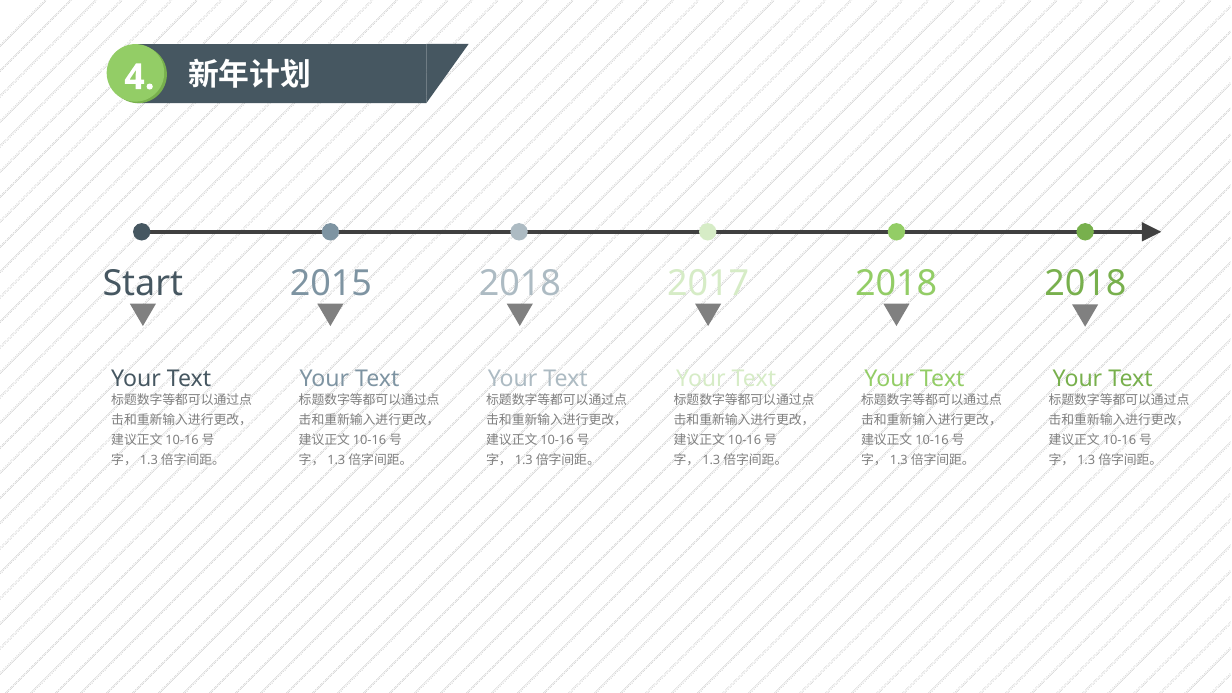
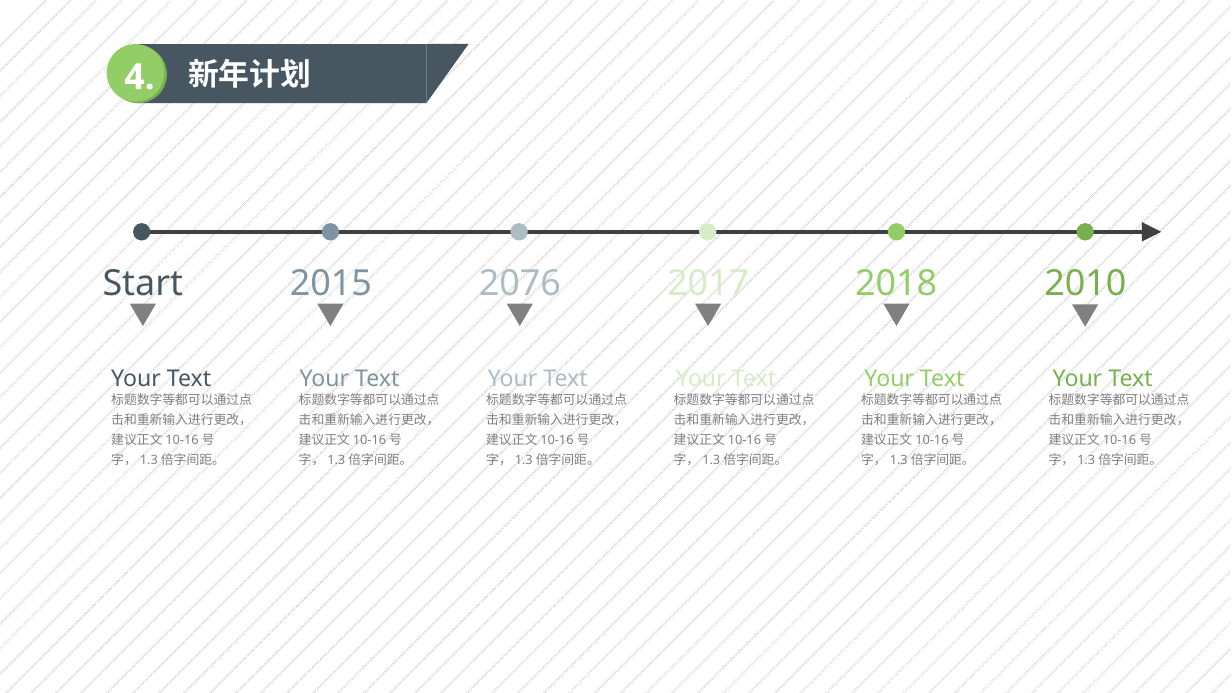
2015 2018: 2018 -> 2076
2017 2018: 2018 -> 2010
